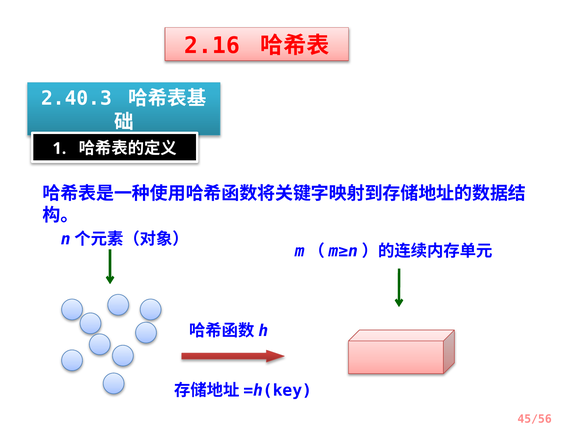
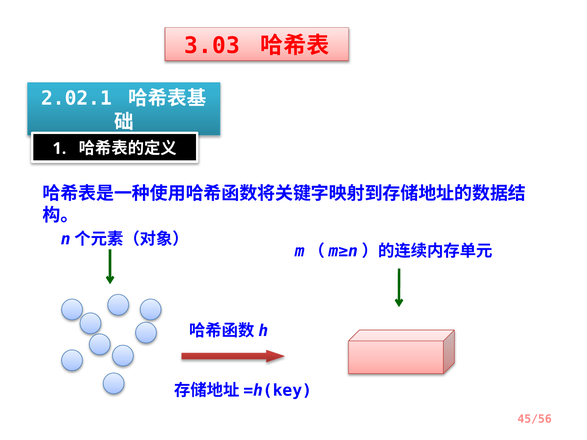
2.16: 2.16 -> 3.03
2.40.3: 2.40.3 -> 2.02.1
